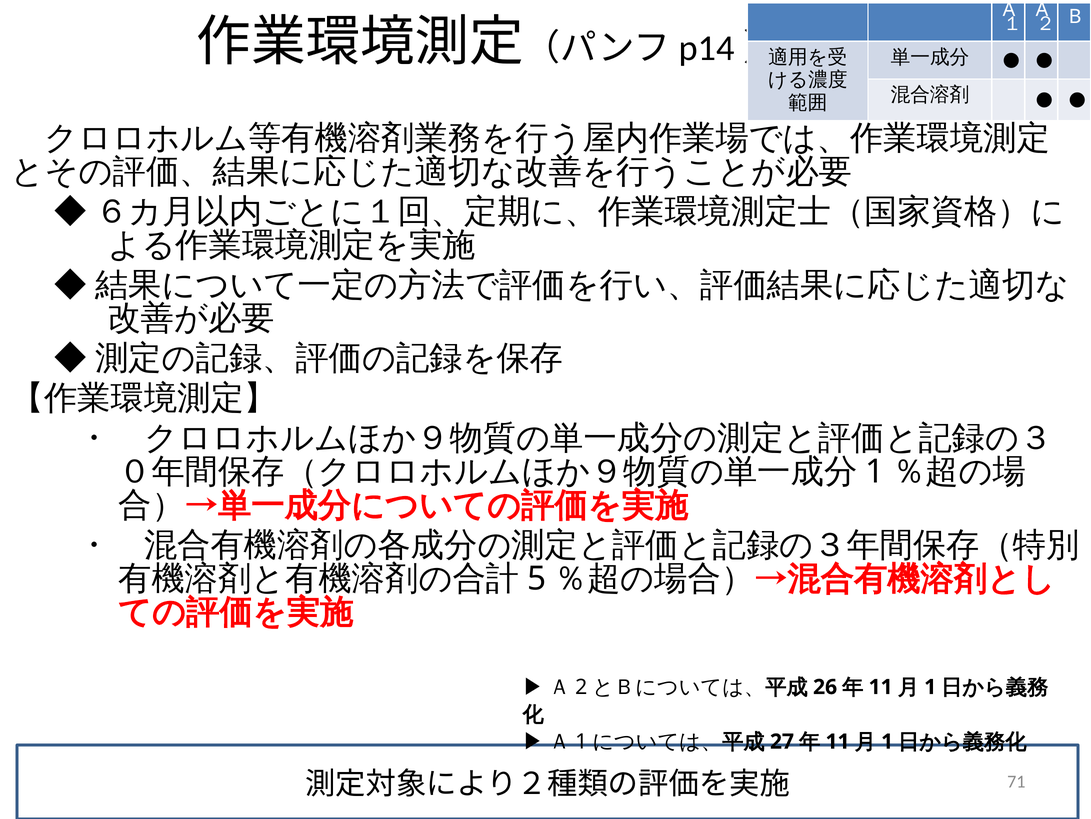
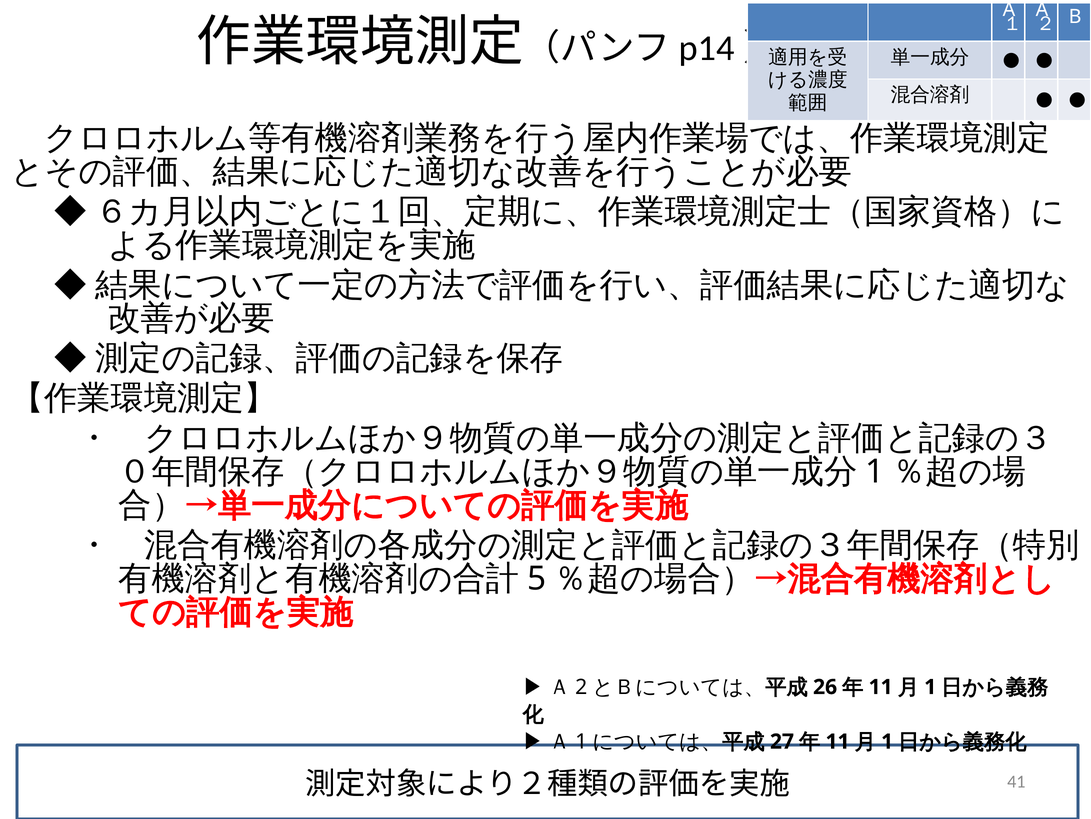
71: 71 -> 41
